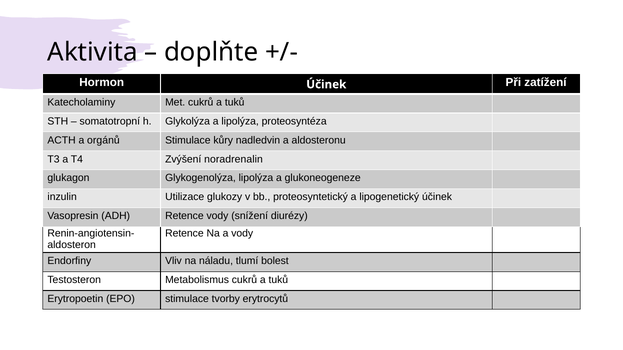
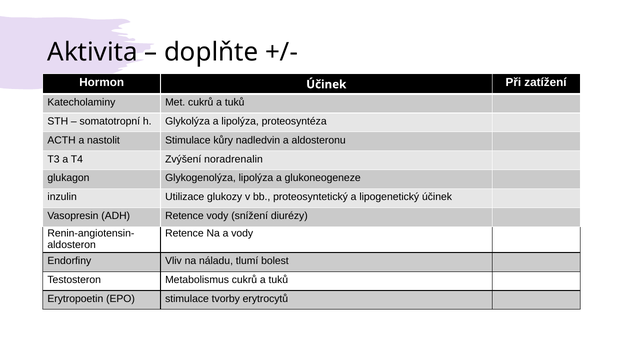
orgánů: orgánů -> nastolit
